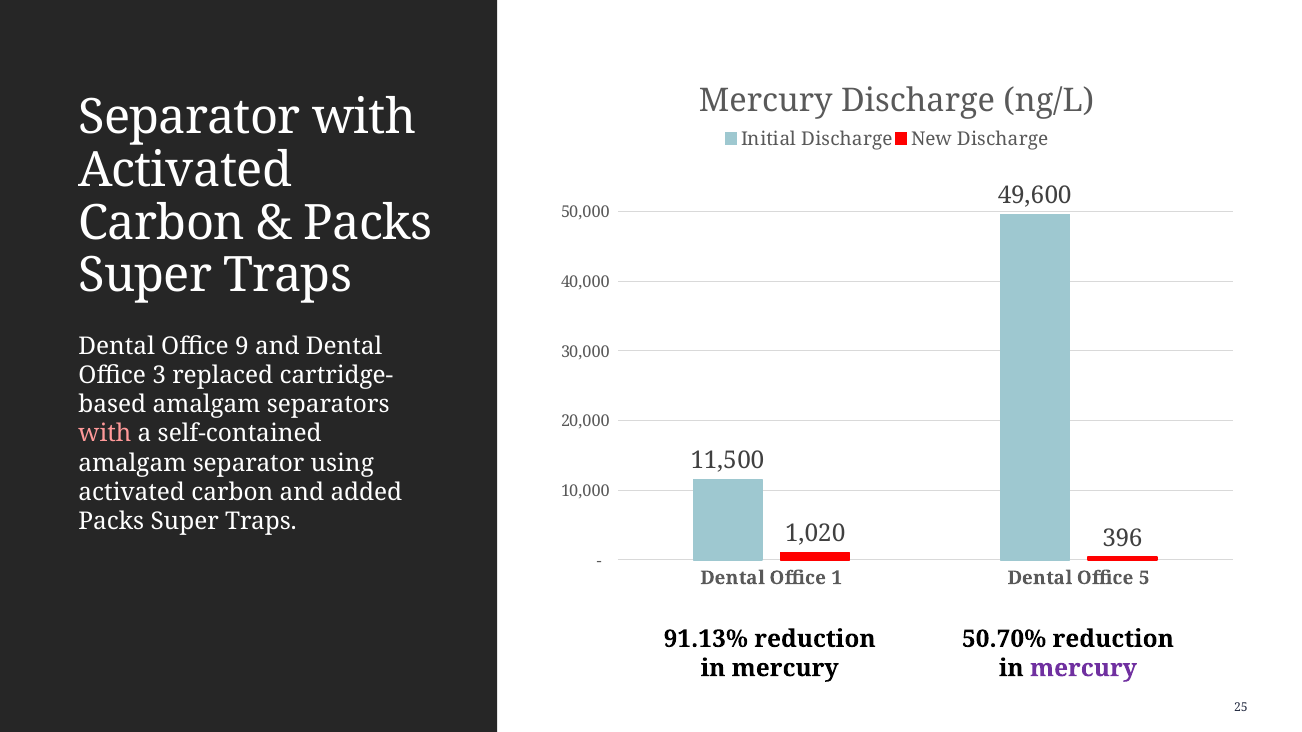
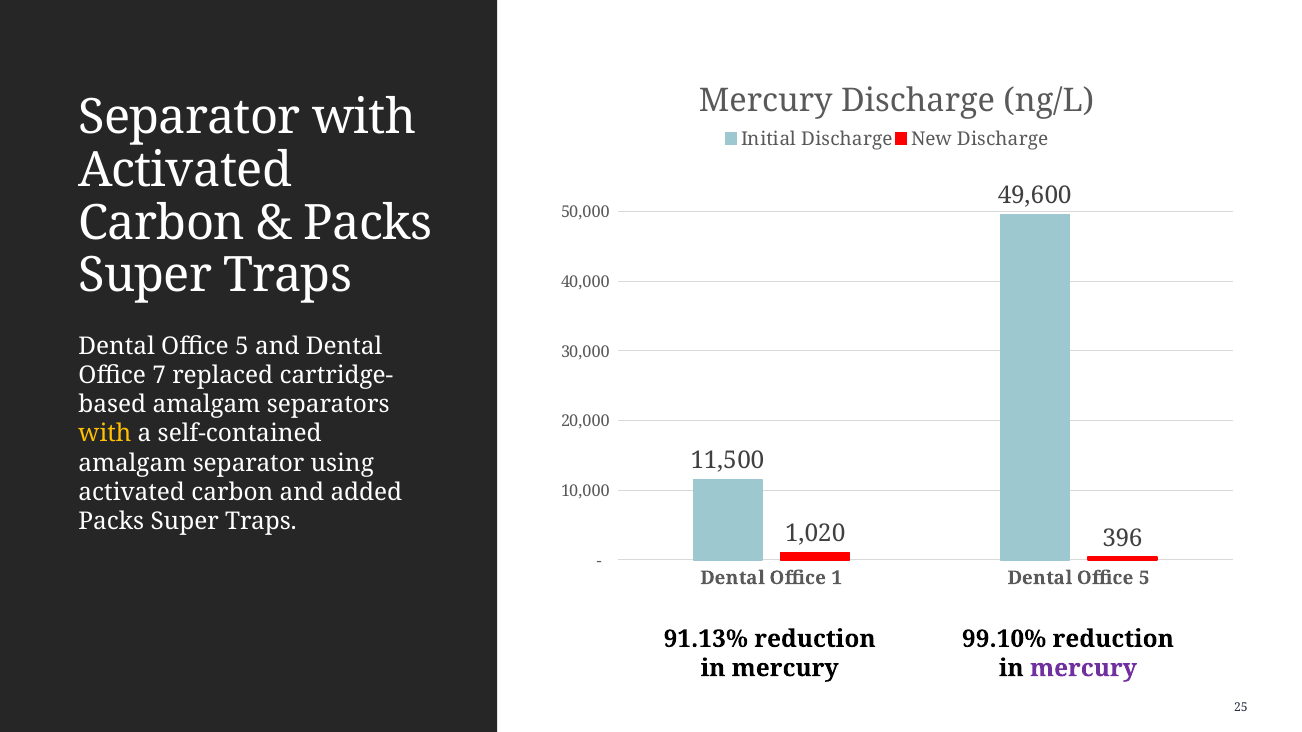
9 at (242, 346): 9 -> 5
3: 3 -> 7
with at (105, 434) colour: pink -> yellow
50.70%: 50.70% -> 99.10%
